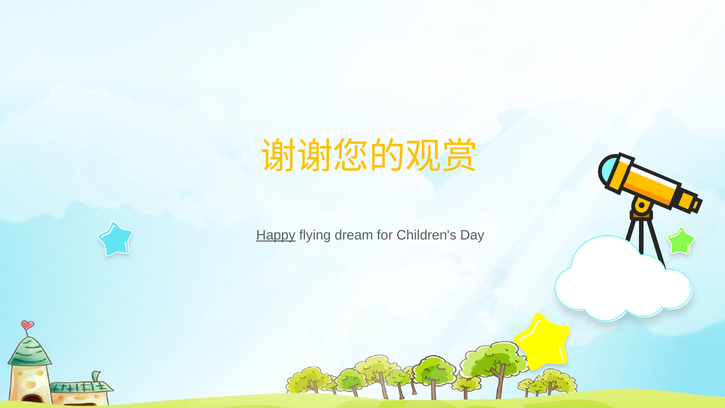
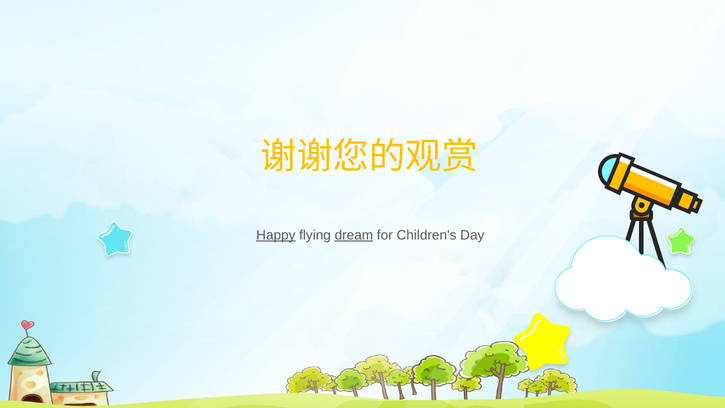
dream underline: none -> present
